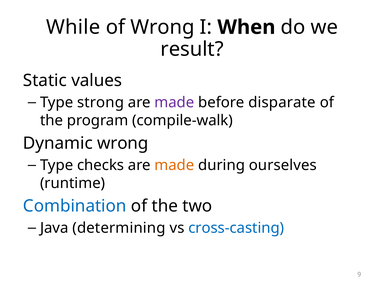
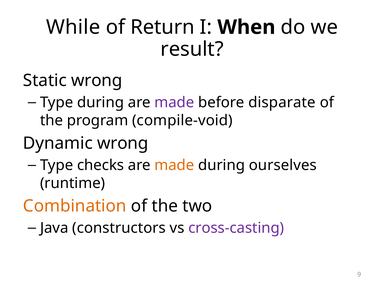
of Wrong: Wrong -> Return
Static values: values -> wrong
Type strong: strong -> during
compile-walk: compile-walk -> compile-void
Combination colour: blue -> orange
determining: determining -> constructors
cross-casting colour: blue -> purple
